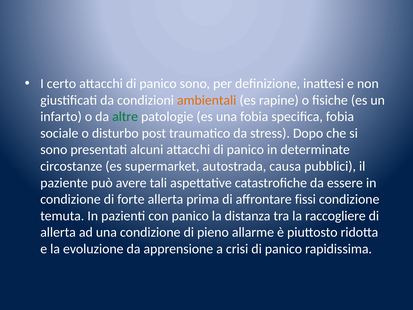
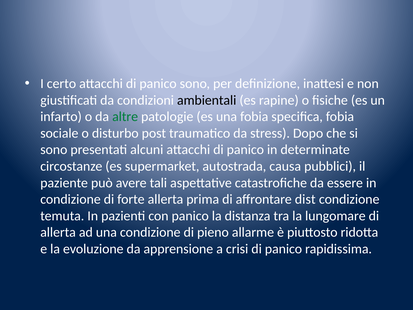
ambientali colour: orange -> black
fissi: fissi -> dist
raccogliere: raccogliere -> lungomare
